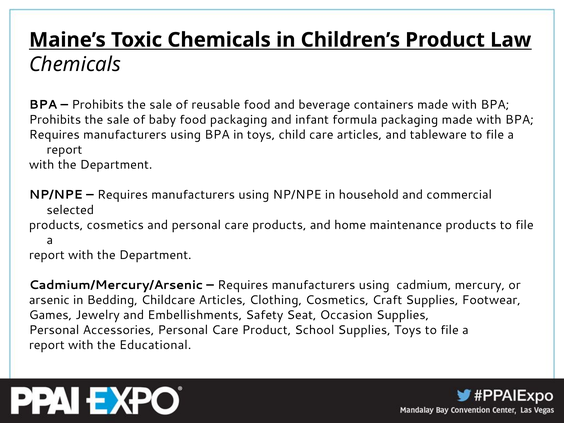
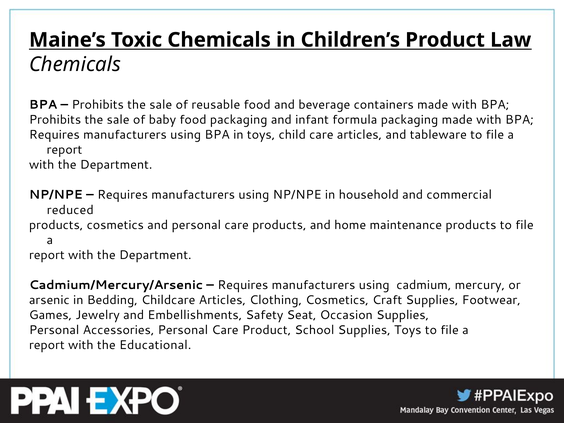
selected: selected -> reduced
